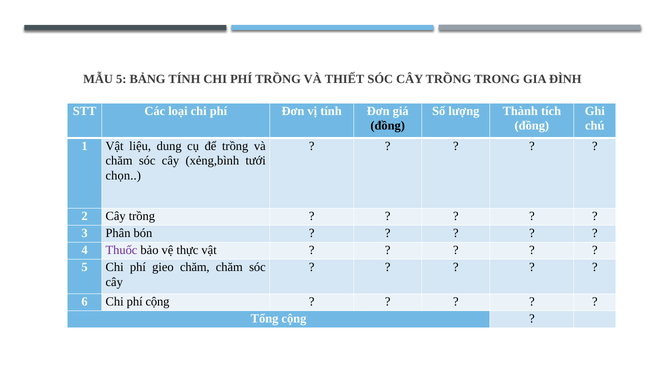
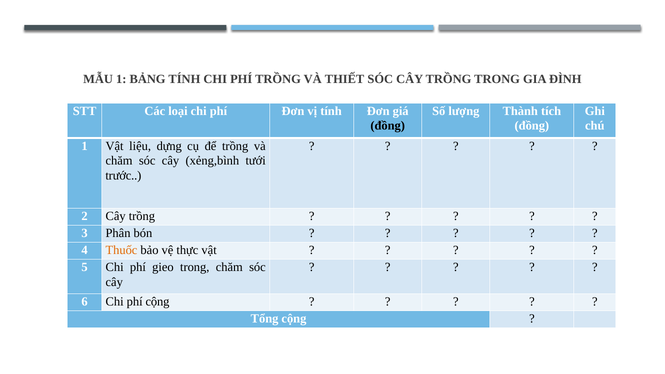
MẪU 5: 5 -> 1
dung: dung -> dựng
chọn: chọn -> trước
Thuốc colour: purple -> orange
gieo chăm: chăm -> trong
